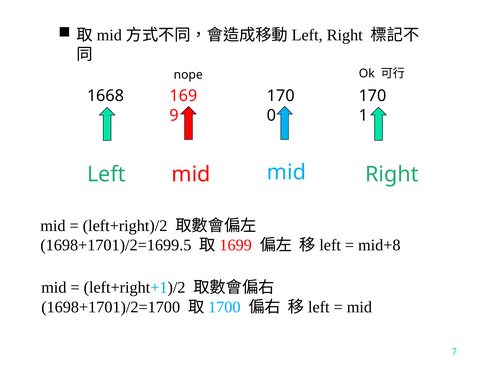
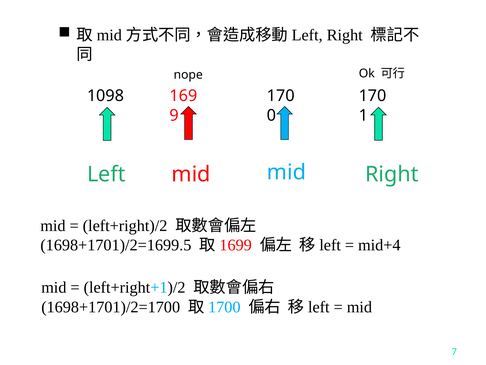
1668: 1668 -> 1098
mid+8: mid+8 -> mid+4
